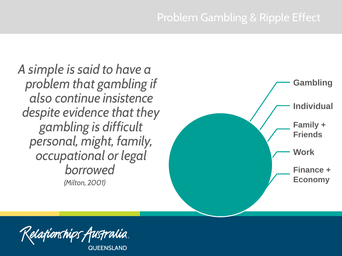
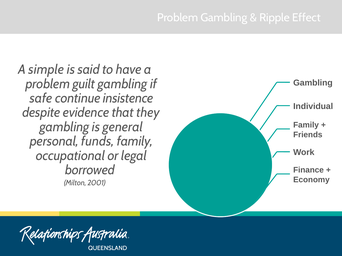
problem that: that -> guilt
also: also -> safe
difficult: difficult -> general
might: might -> funds
